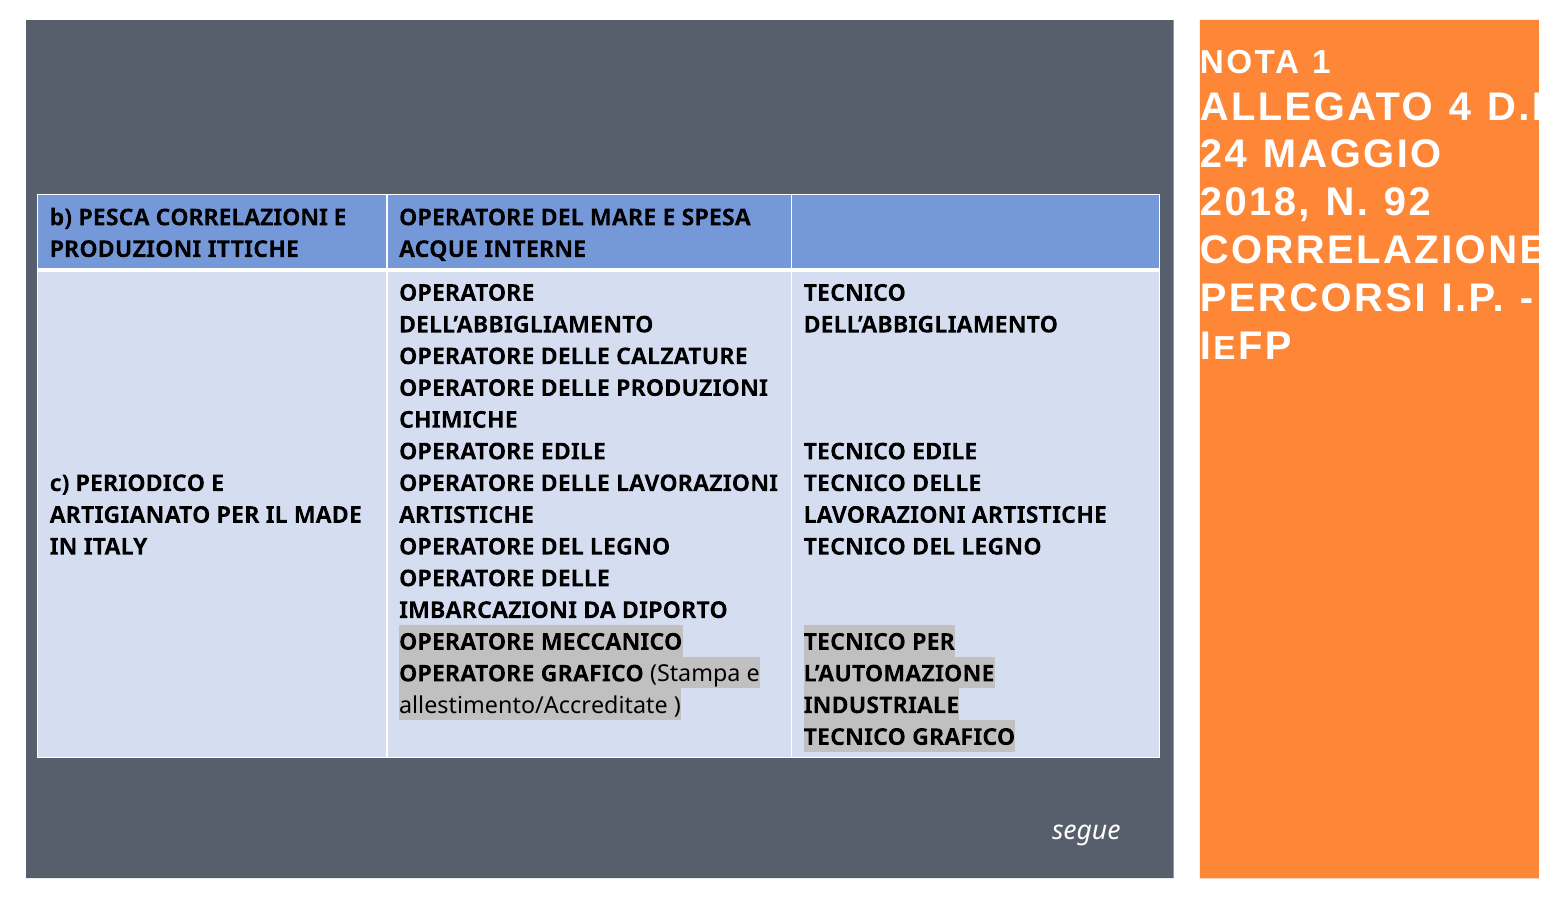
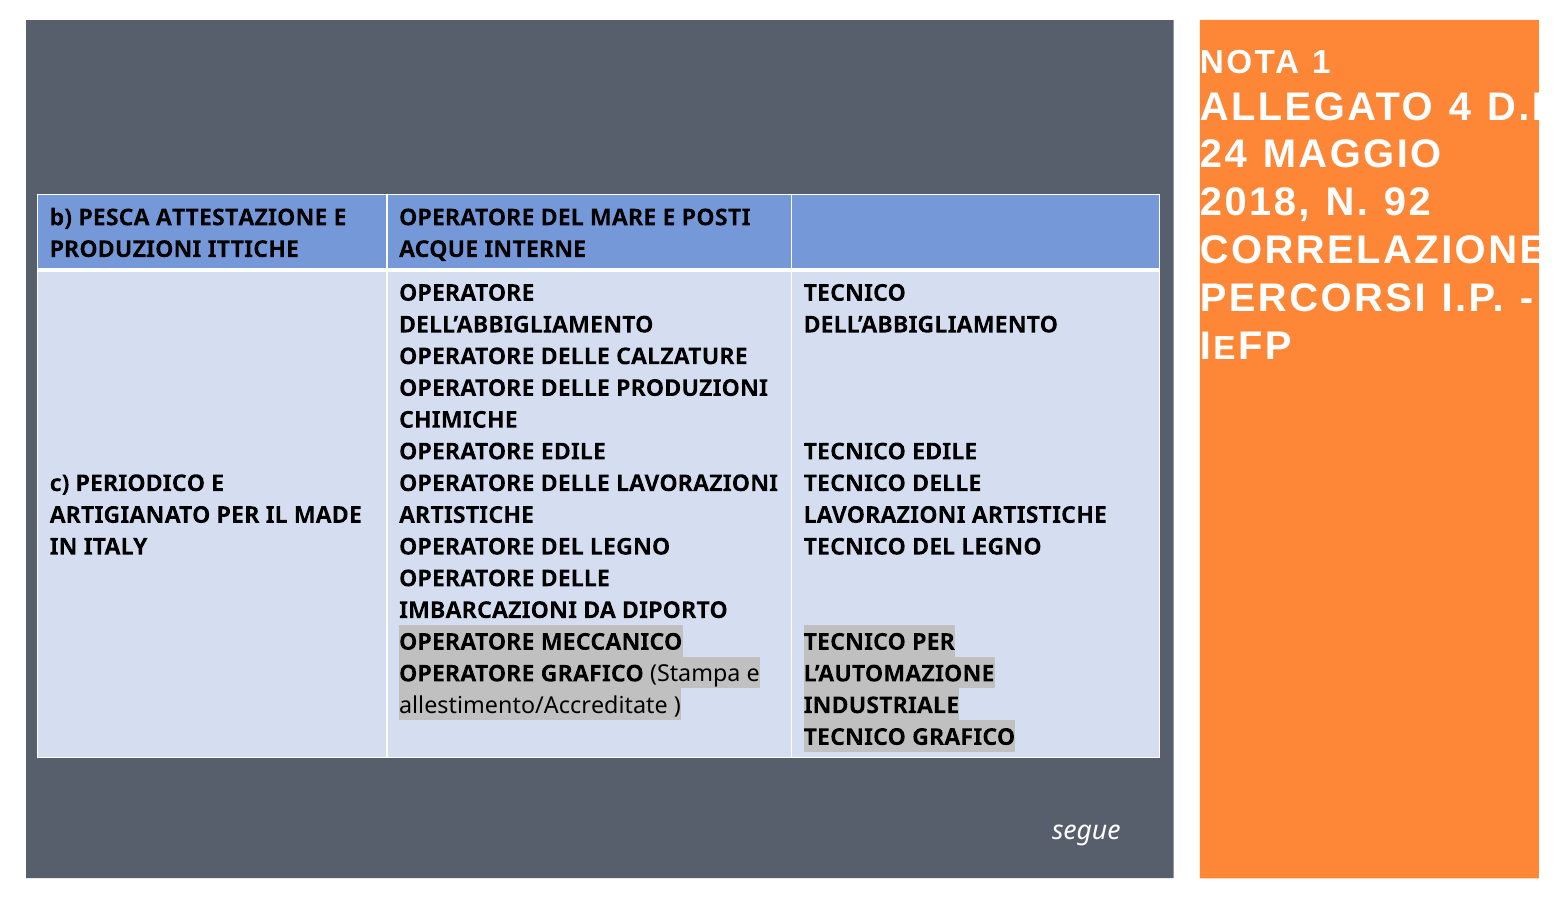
CORRELAZIONI: CORRELAZIONI -> ATTESTAZIONE
SPESA: SPESA -> POSTI
